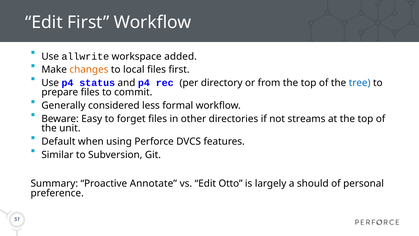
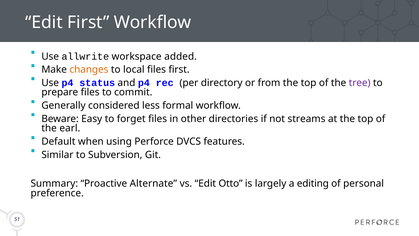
tree colour: blue -> purple
unit: unit -> earl
Annotate: Annotate -> Alternate
should: should -> editing
